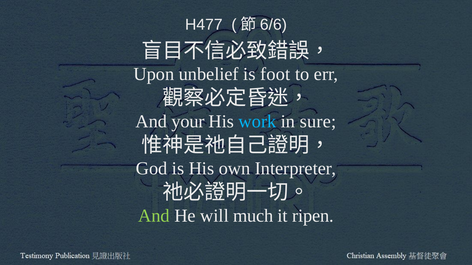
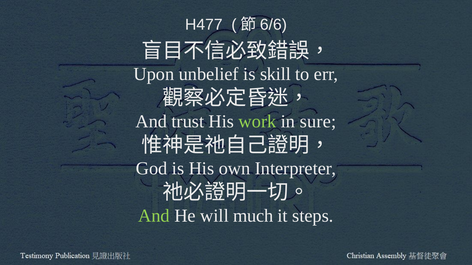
foot: foot -> skill
your: your -> trust
work colour: light blue -> light green
ripen: ripen -> steps
